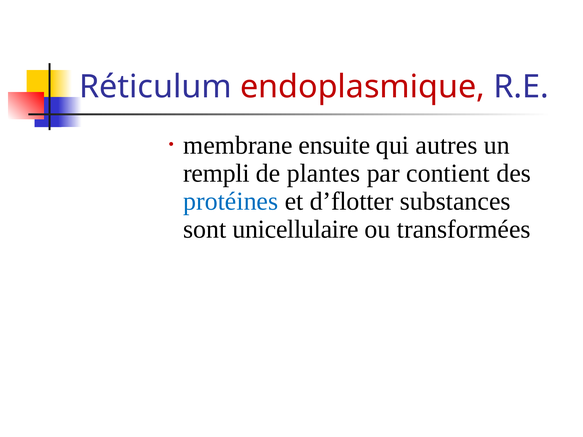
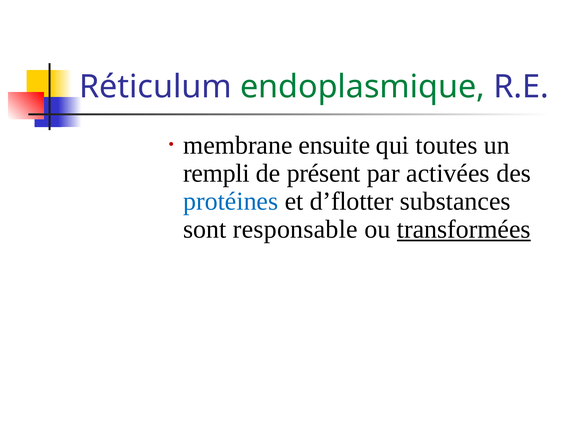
endoplasmique colour: red -> green
autres: autres -> toutes
plantes: plantes -> présent
contient: contient -> activées
unicellulaire: unicellulaire -> responsable
transformées underline: none -> present
